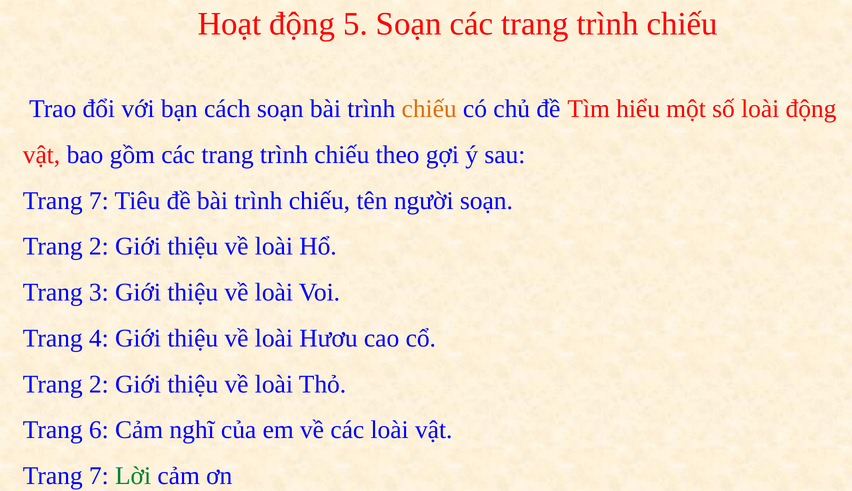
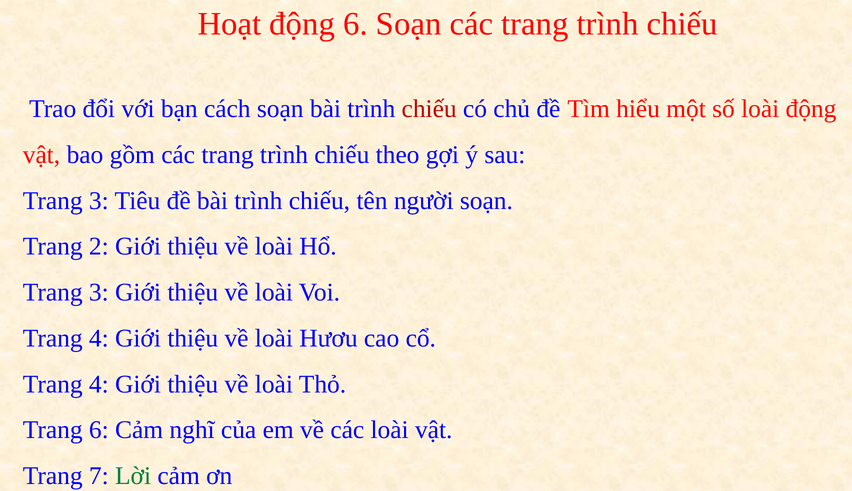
động 5: 5 -> 6
chiếu at (429, 109) colour: orange -> red
7 at (99, 201): 7 -> 3
2 at (99, 385): 2 -> 4
